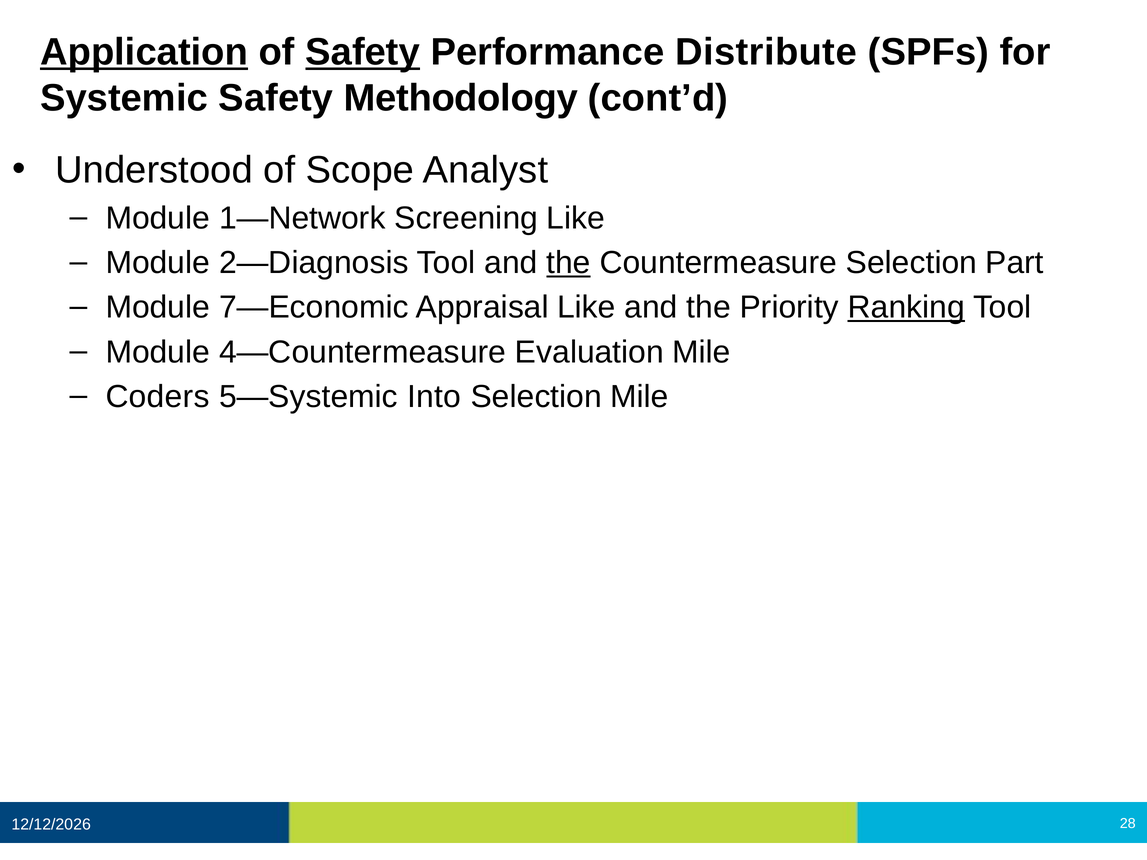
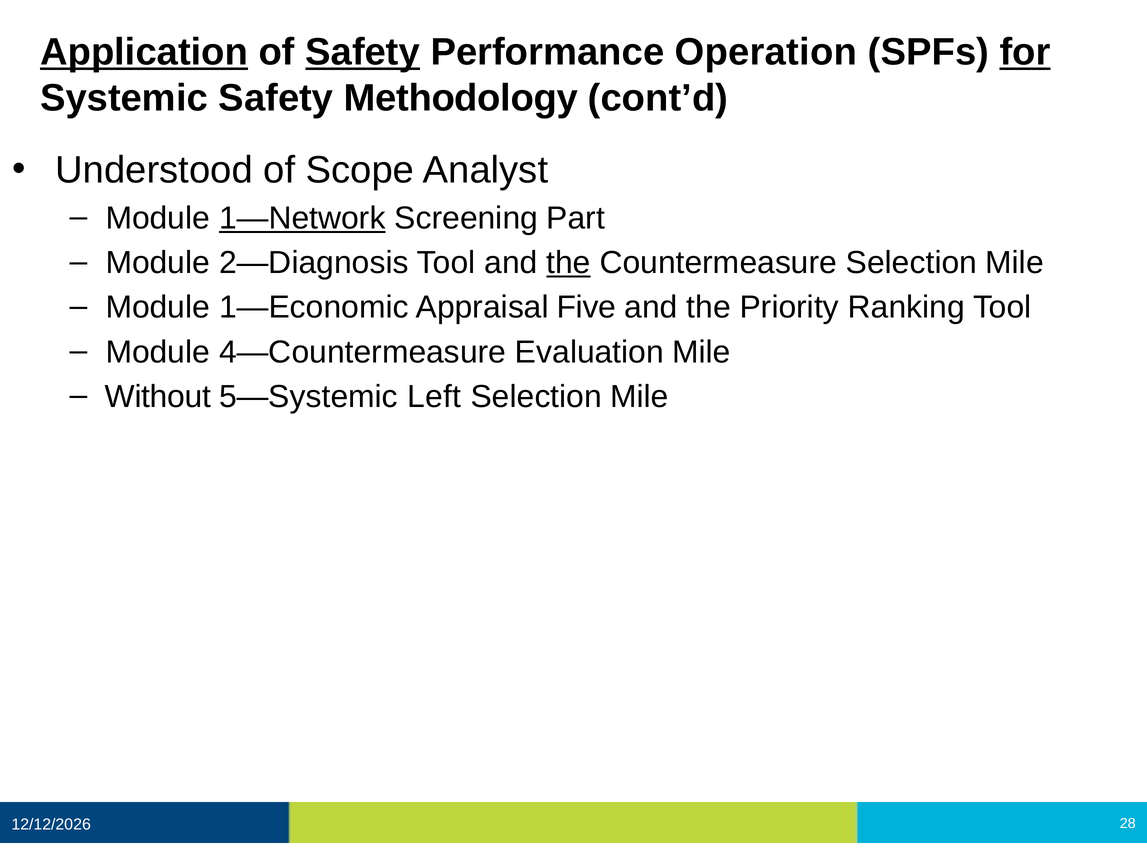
Distribute: Distribute -> Operation
for underline: none -> present
1—Network underline: none -> present
Screening Like: Like -> Part
Countermeasure Selection Part: Part -> Mile
7—Economic: 7—Economic -> 1—Economic
Appraisal Like: Like -> Five
Ranking underline: present -> none
Coders: Coders -> Without
Into: Into -> Left
